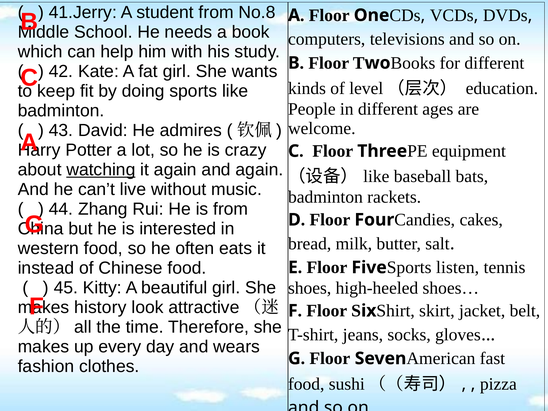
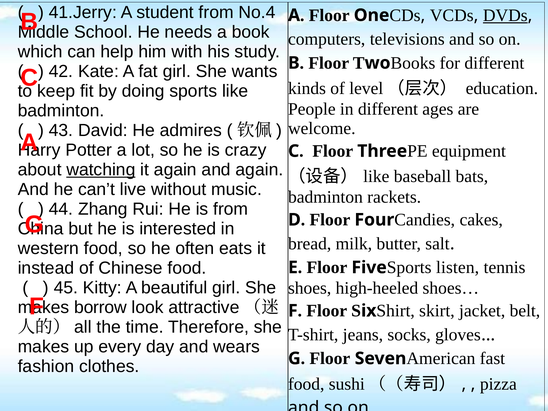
No.8: No.8 -> No.4
DVDs underline: none -> present
history: history -> borrow
